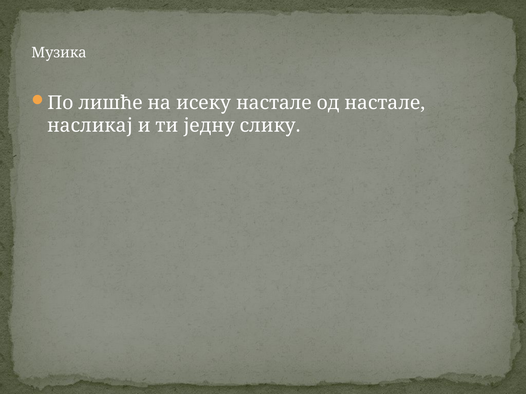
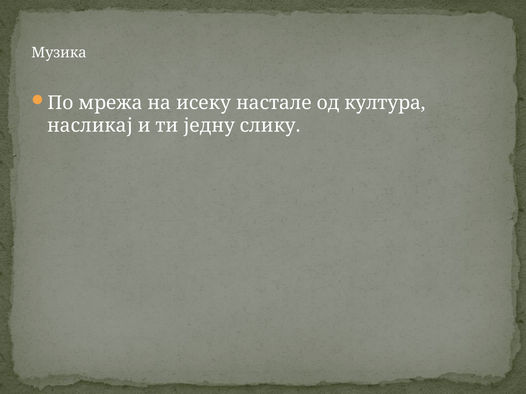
лишће: лишће -> мрежа
од настале: настале -> култура
